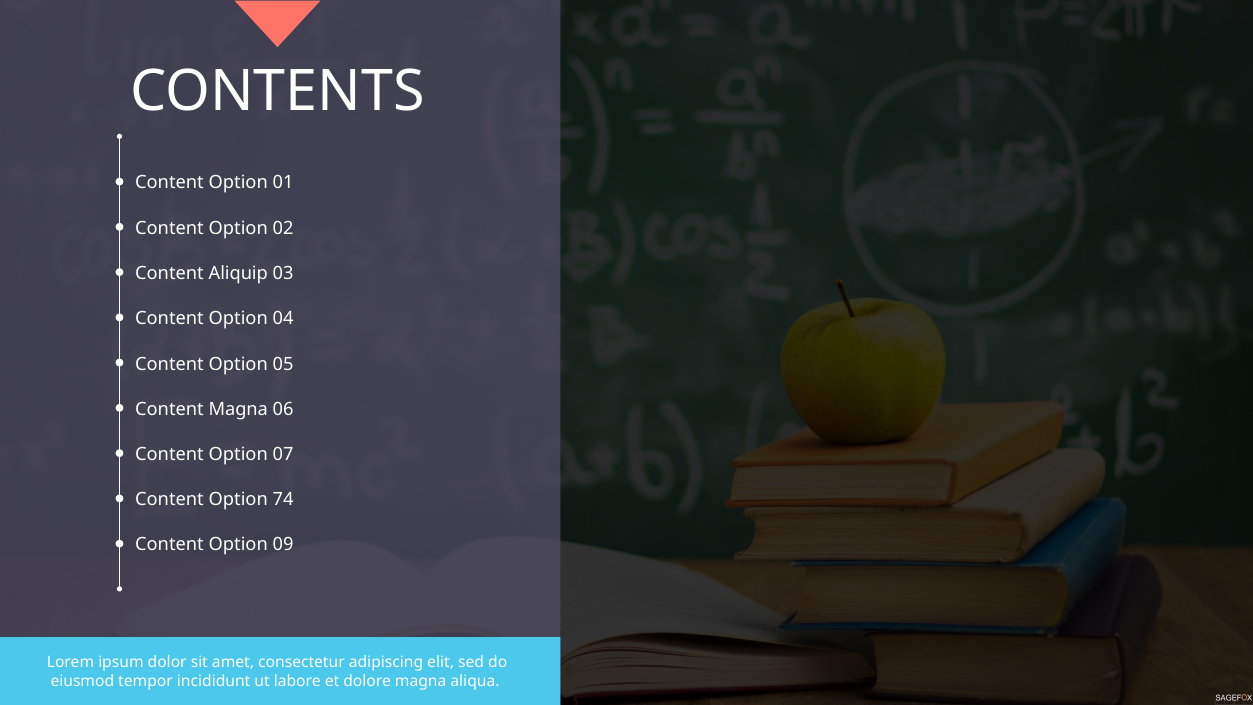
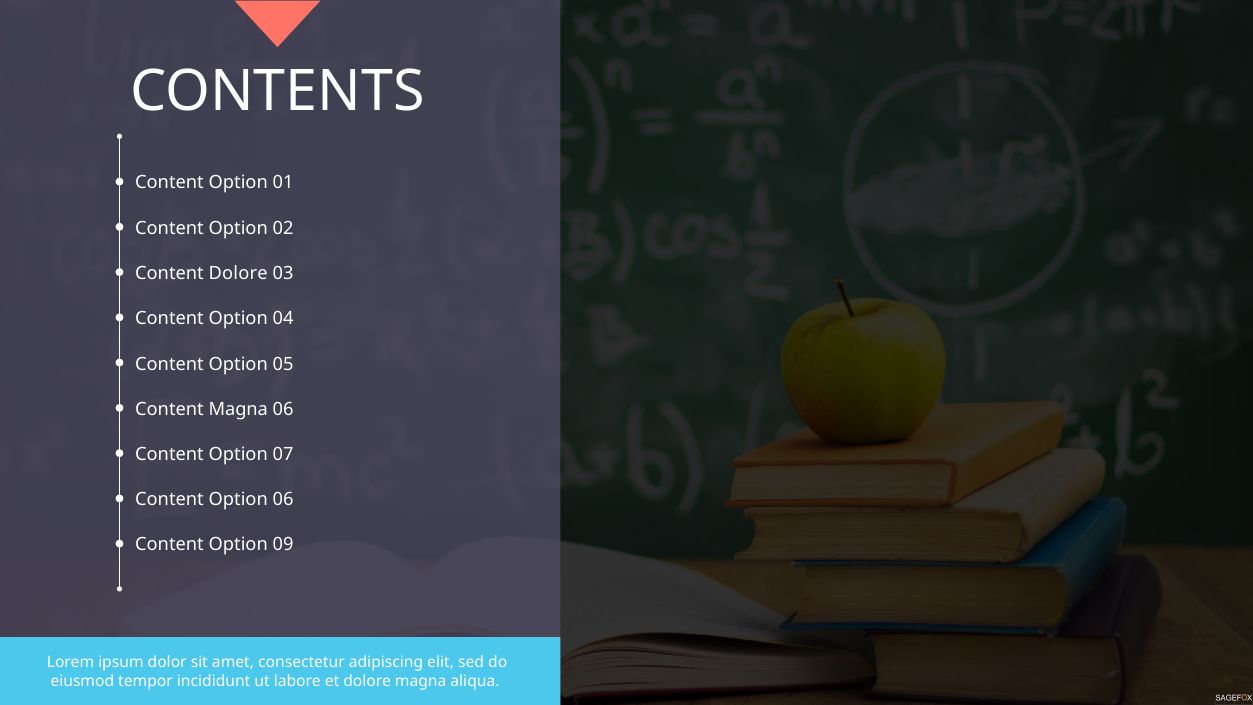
Content Aliquip: Aliquip -> Dolore
Option 74: 74 -> 06
